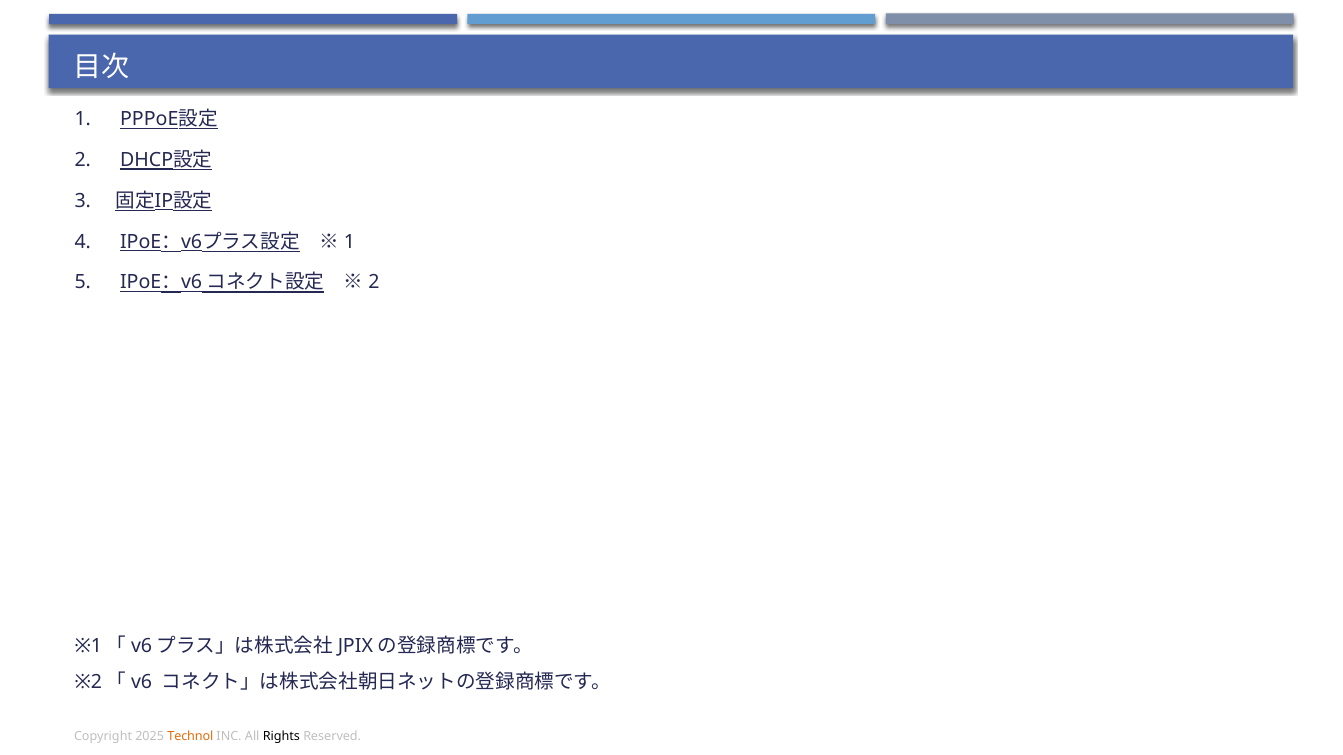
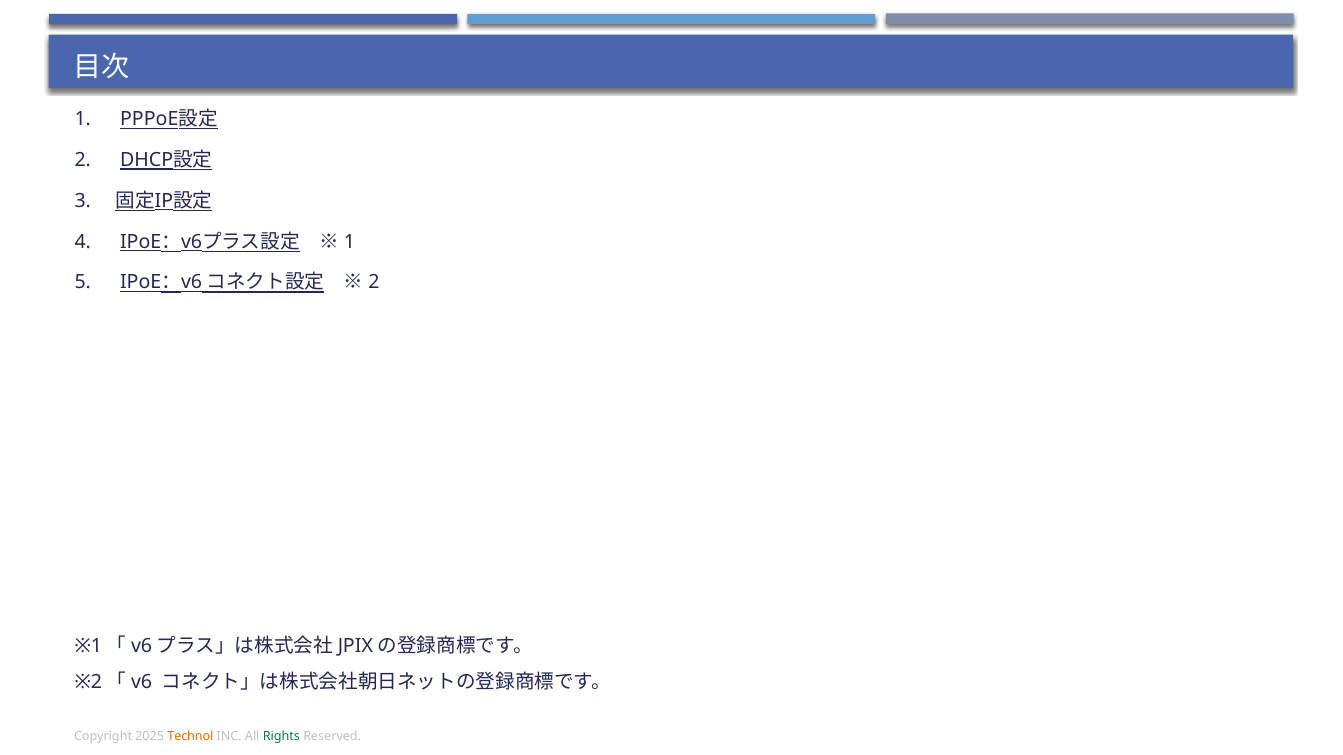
Rights colour: black -> green
